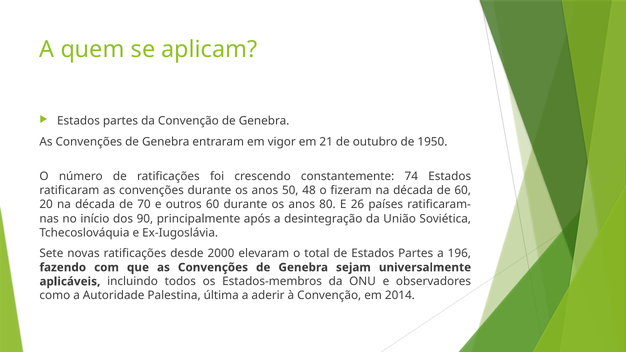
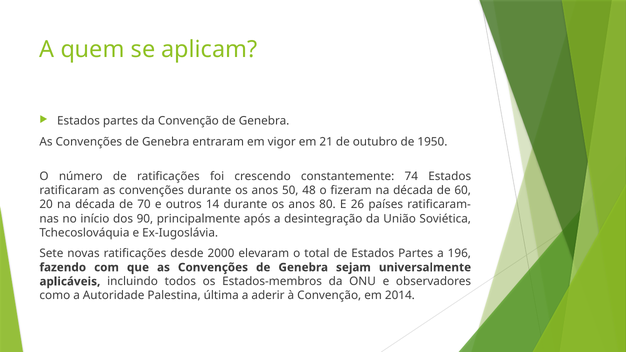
outros 60: 60 -> 14
